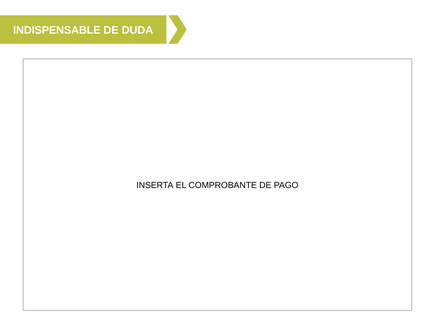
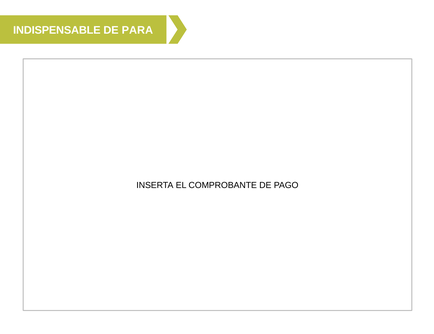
DUDA: DUDA -> PARA
